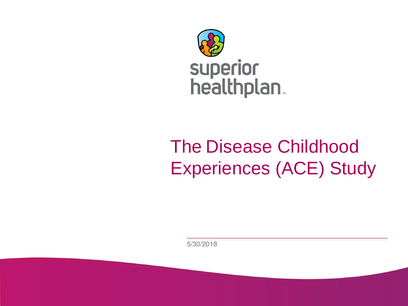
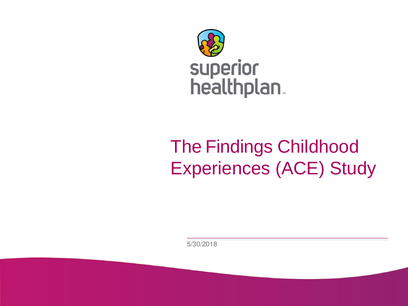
Disease: Disease -> Findings
